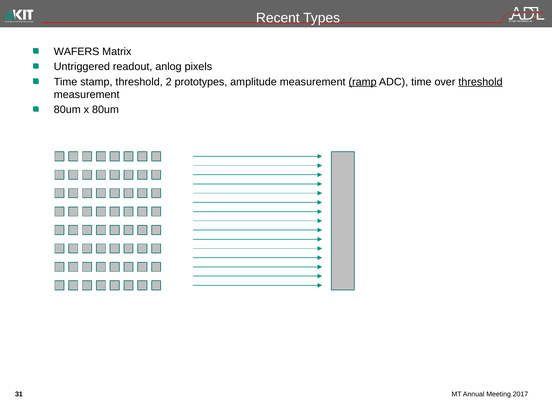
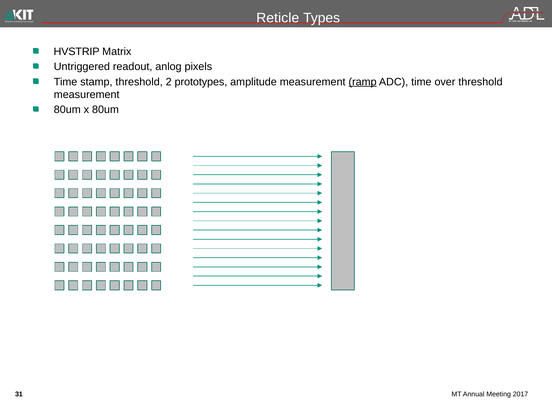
Recent: Recent -> Reticle
WAFERS: WAFERS -> HVSTRIP
threshold at (480, 82) underline: present -> none
